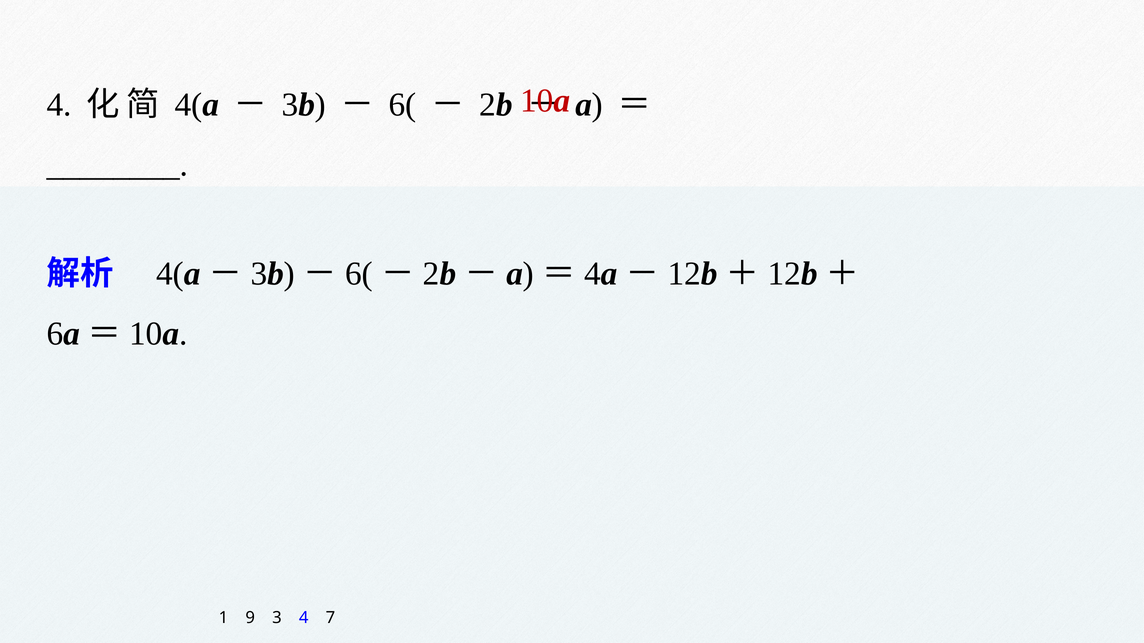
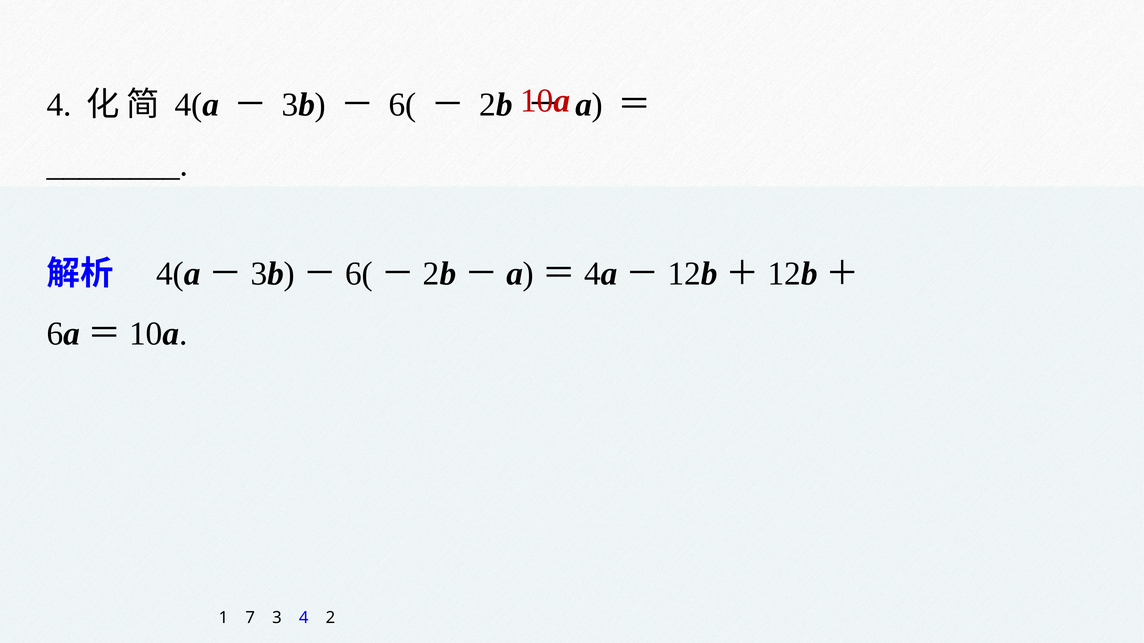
9: 9 -> 7
7: 7 -> 2
